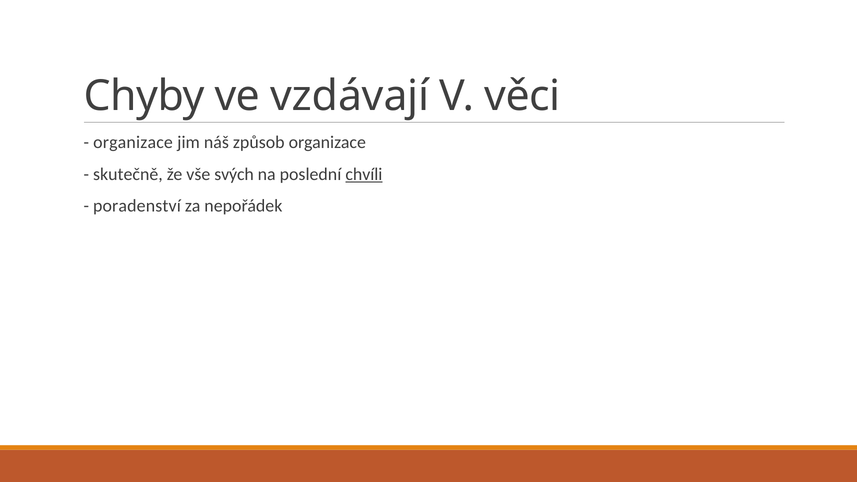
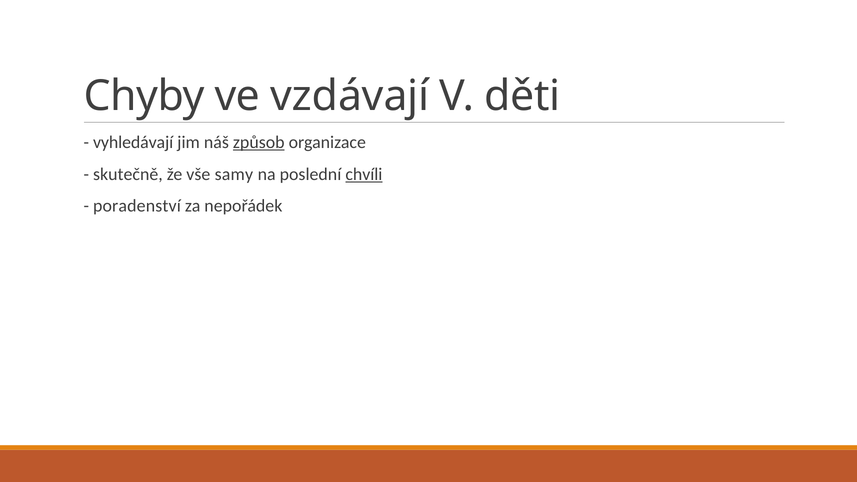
věci: věci -> děti
organizace at (133, 142): organizace -> vyhledávají
způsob underline: none -> present
svých: svých -> samy
